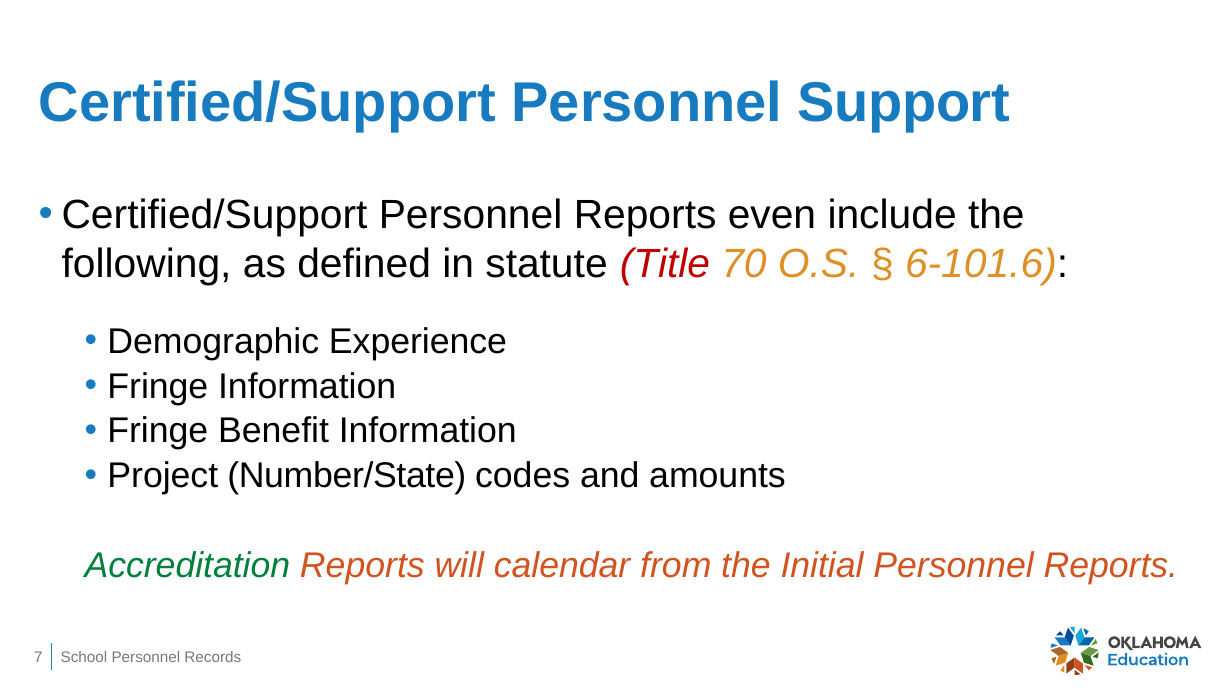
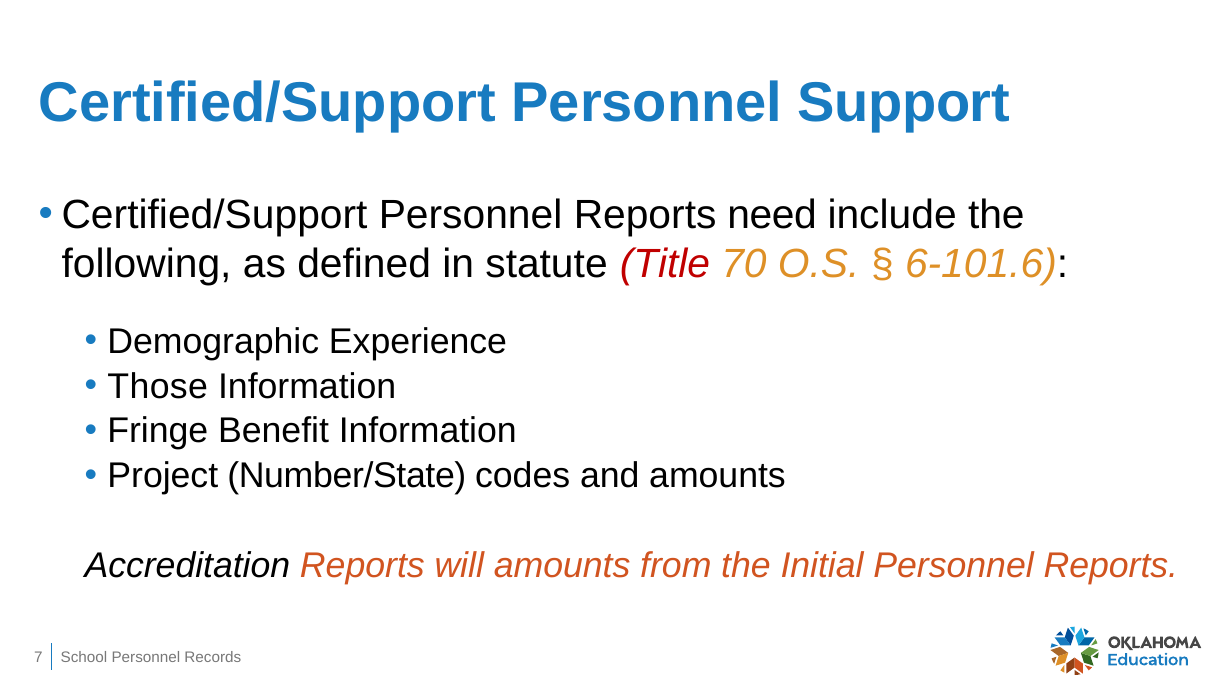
even: even -> need
Fringe at (158, 386): Fringe -> Those
Accreditation colour: green -> black
will calendar: calendar -> amounts
